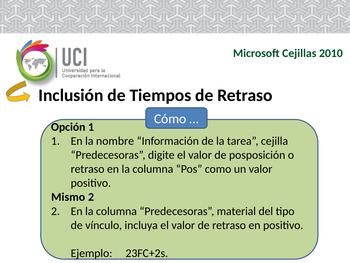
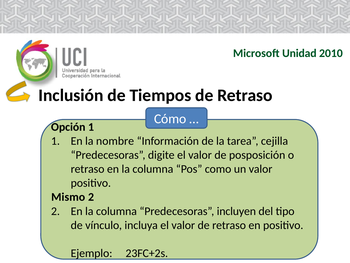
Cejillas: Cejillas -> Unidad
material: material -> incluyen
